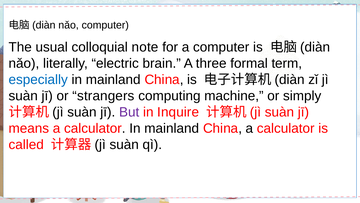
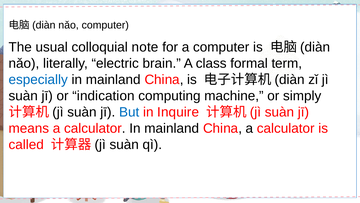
three: three -> class
strangers: strangers -> indication
But colour: purple -> blue
